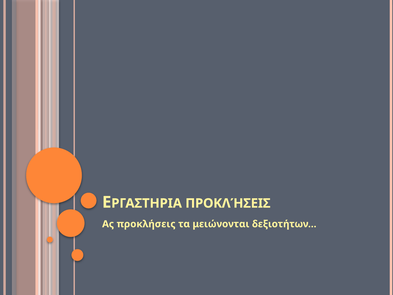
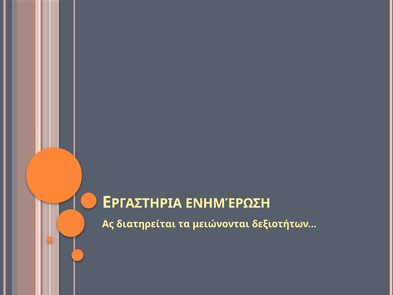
ΠΡΟΚΛΉΣΕΙΣ at (228, 203): ΠΡΟΚΛΉΣΕΙΣ -> ΕΝΗΜΈΡΩΣΗ
Ας προκλήσεις: προκλήσεις -> διατηρείται
